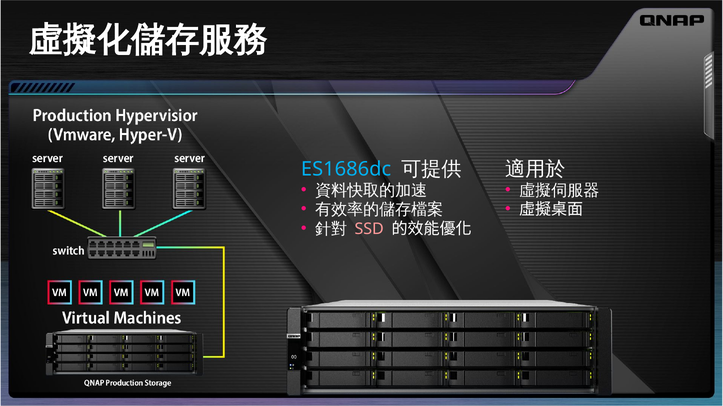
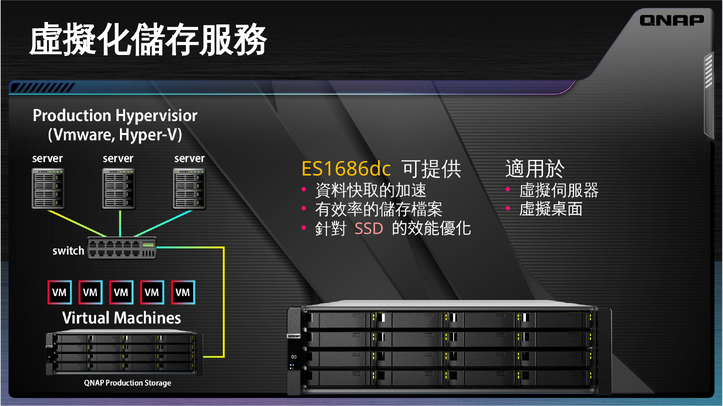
ES1686dc colour: light blue -> yellow
